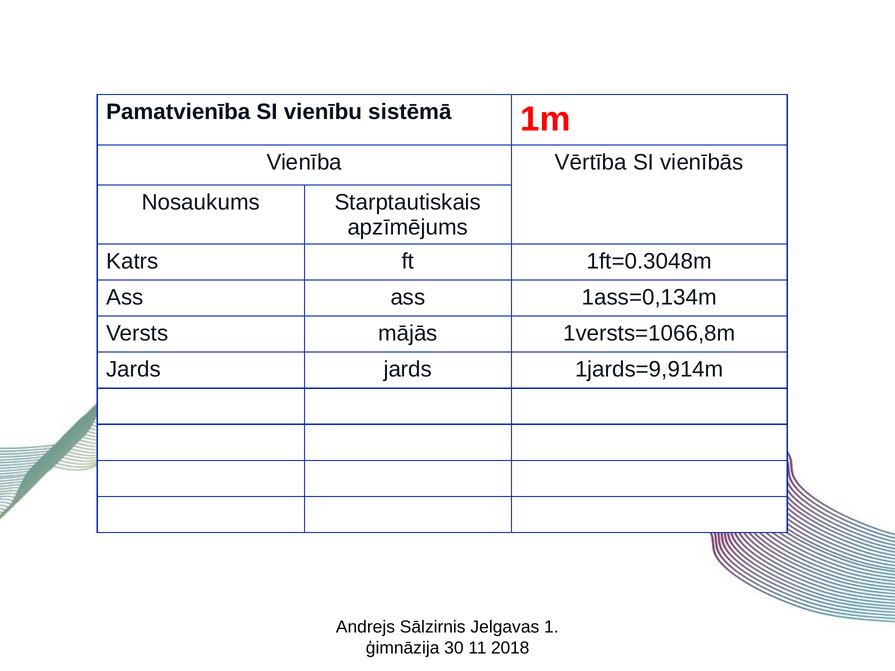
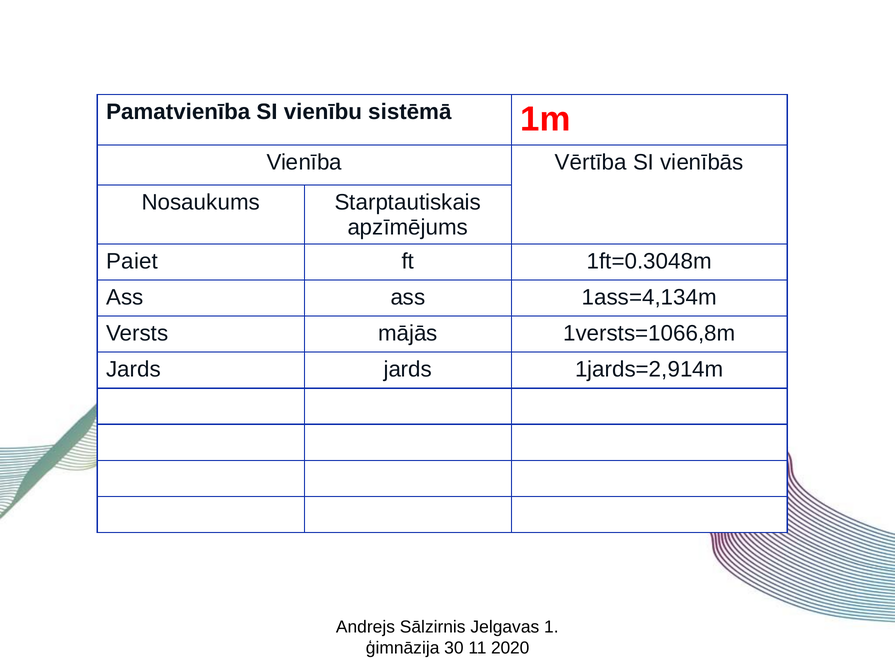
Katrs: Katrs -> Paiet
1ass=0,134m: 1ass=0,134m -> 1ass=4,134m
1jards=9,914m: 1jards=9,914m -> 1jards=2,914m
2018: 2018 -> 2020
